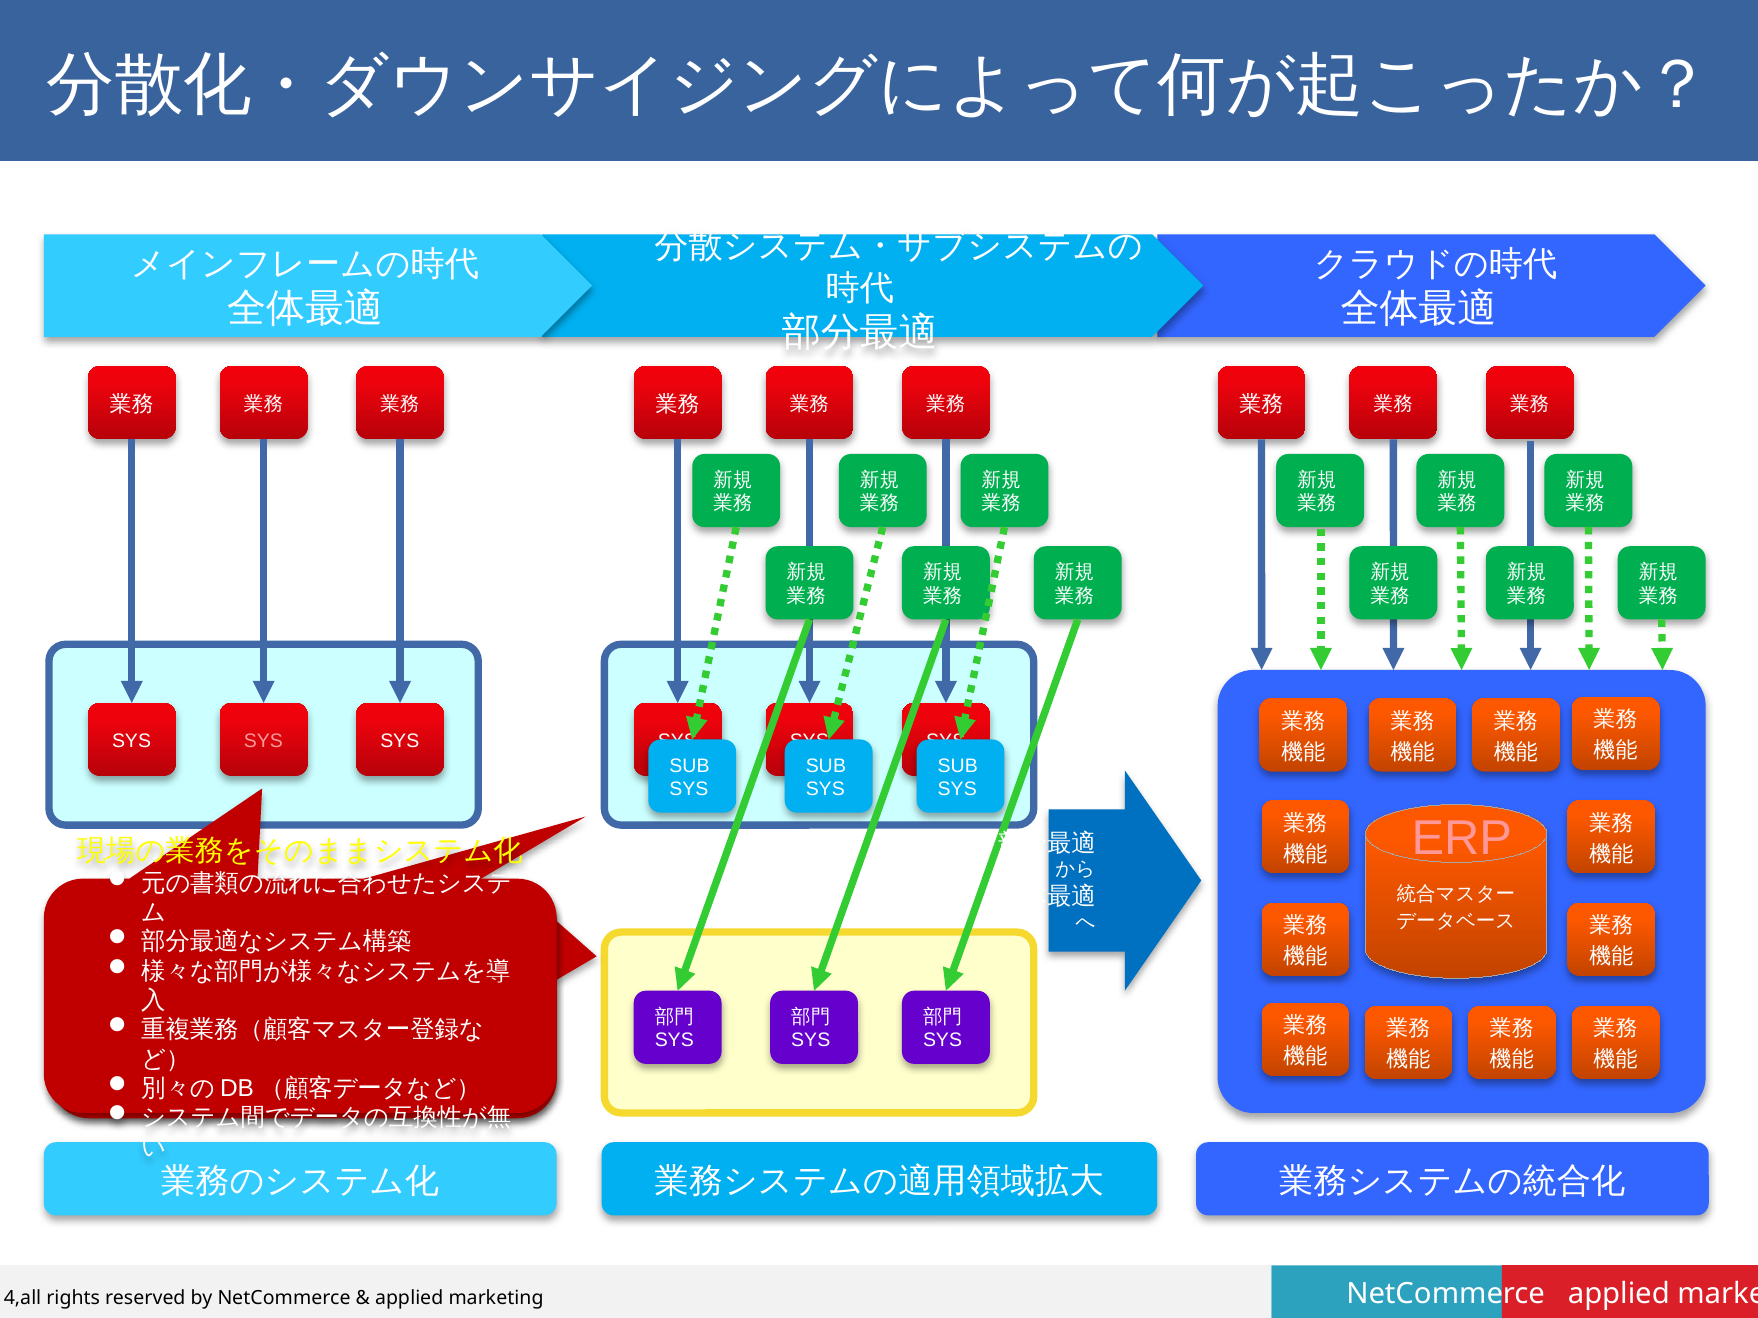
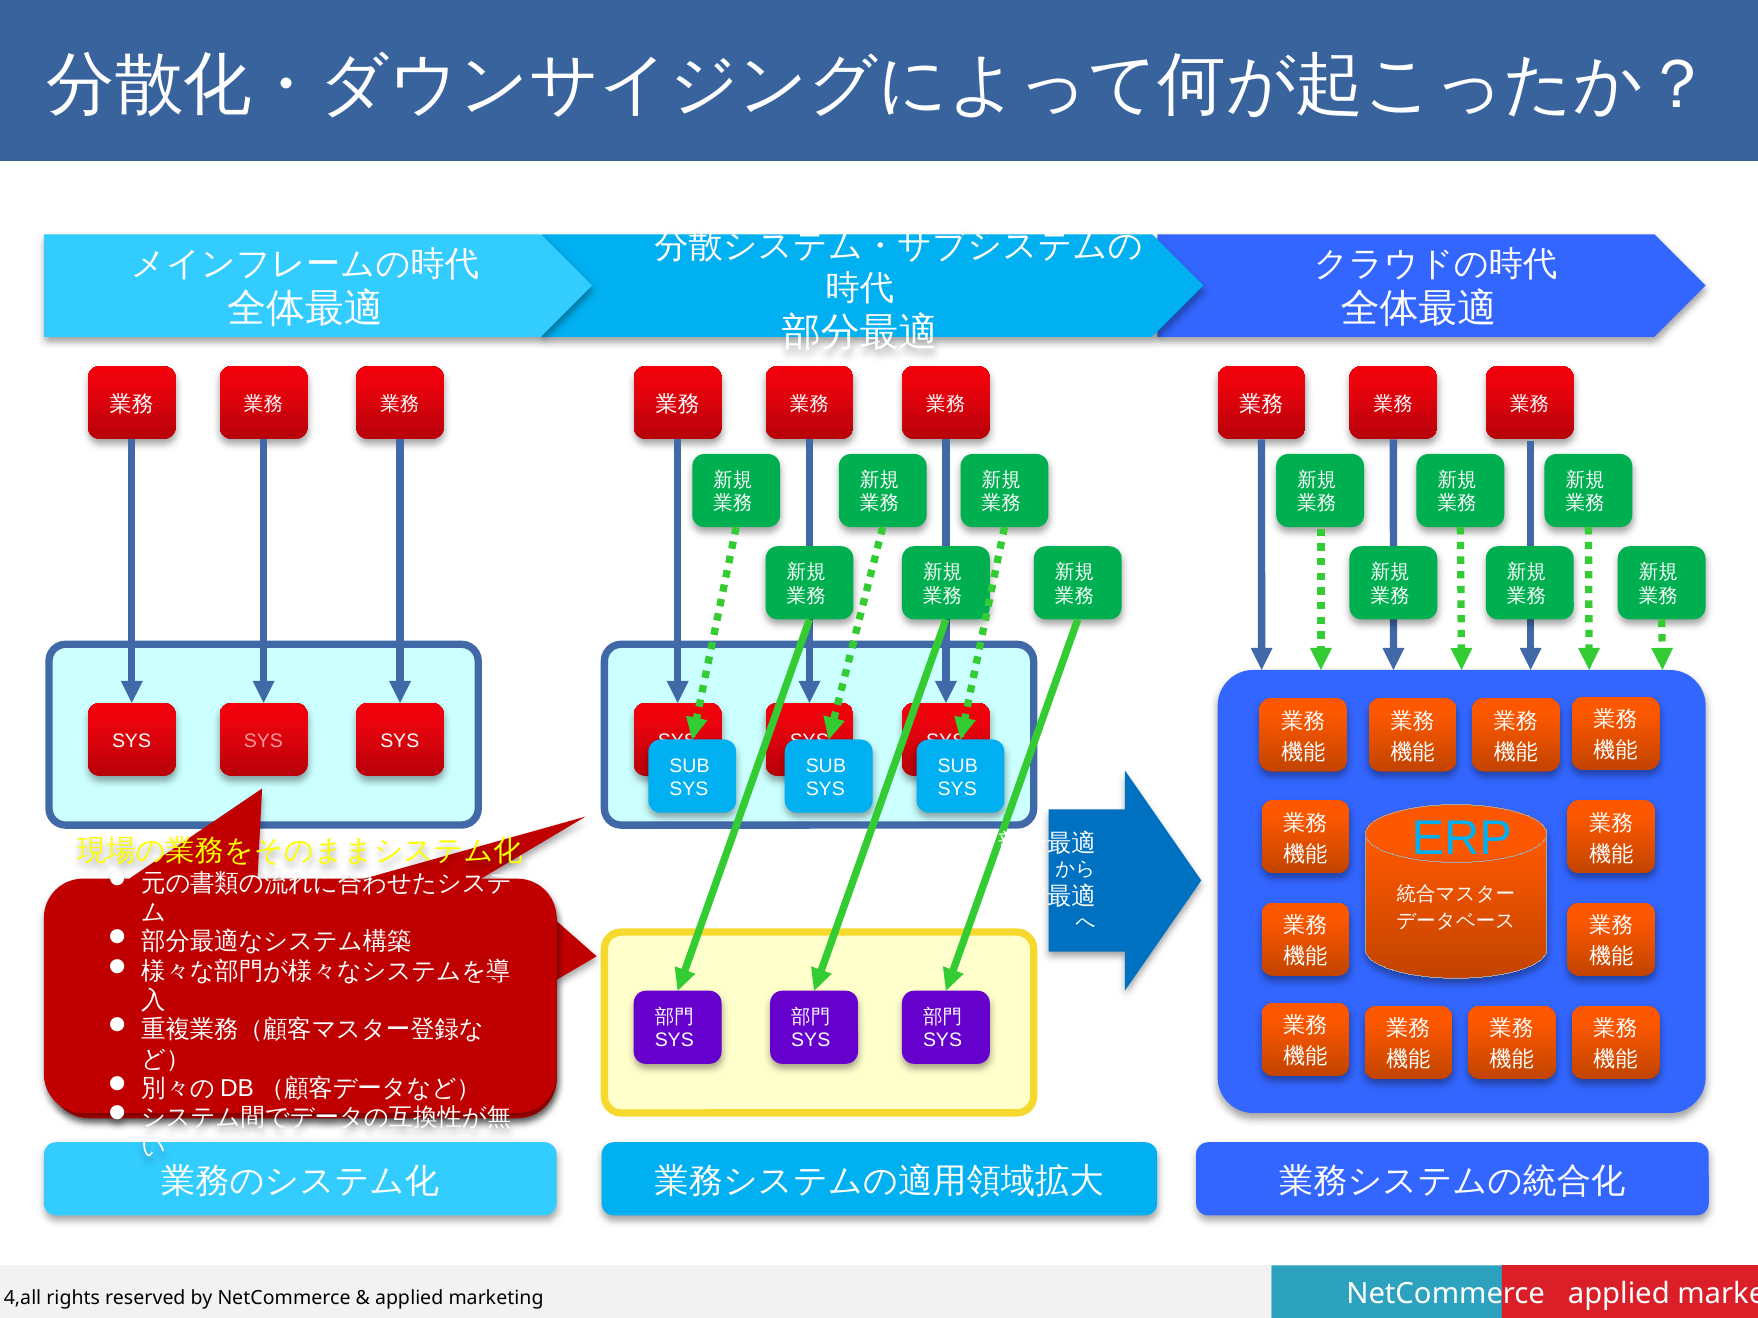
ERP colour: pink -> light blue
